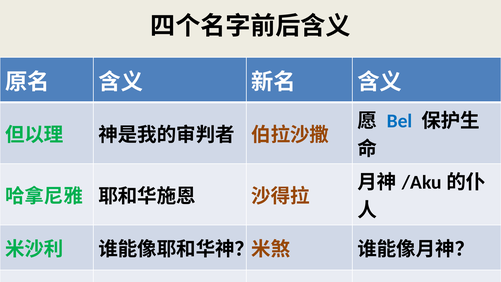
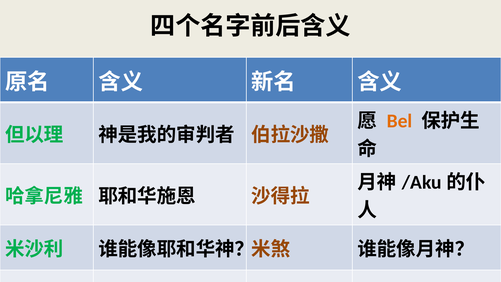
Bel colour: blue -> orange
